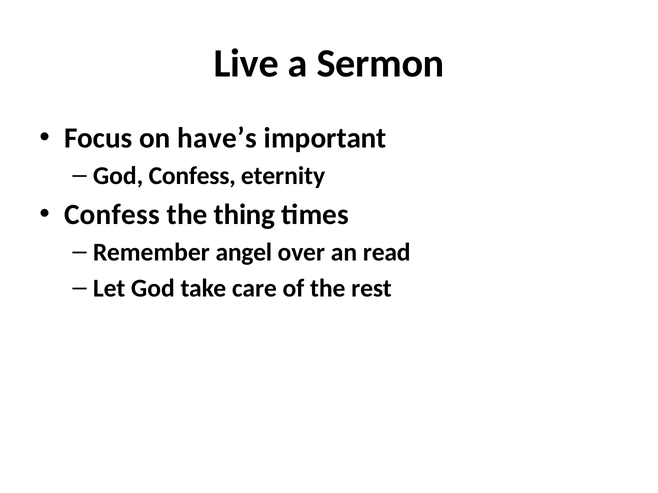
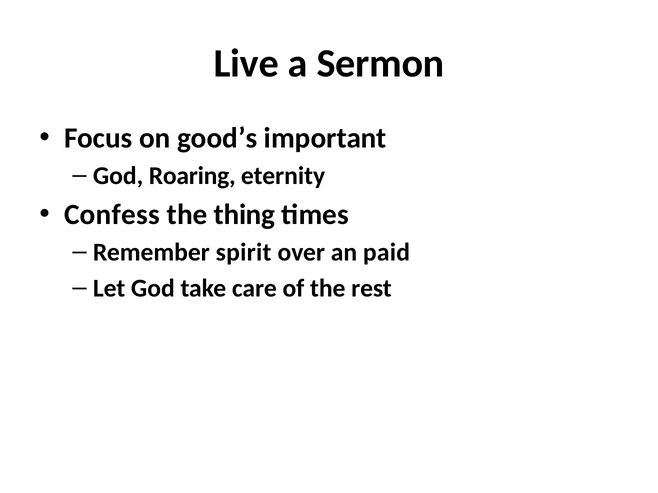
have’s: have’s -> good’s
God Confess: Confess -> Roaring
angel: angel -> spirit
read: read -> paid
